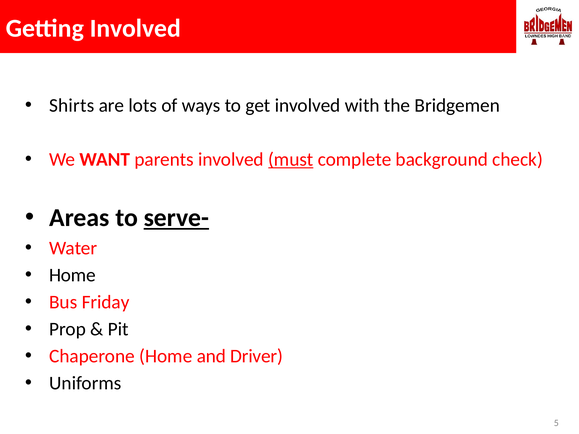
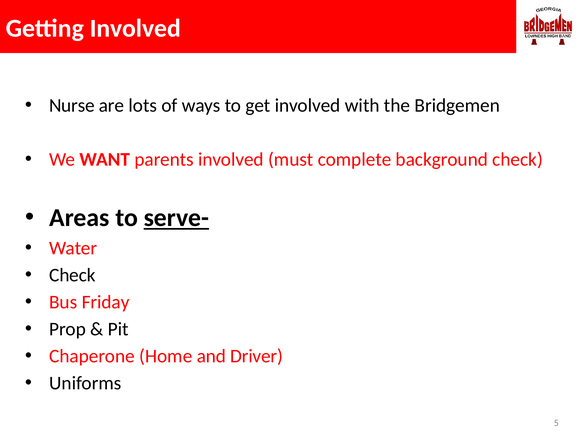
Shirts: Shirts -> Nurse
must underline: present -> none
Home at (72, 275): Home -> Check
